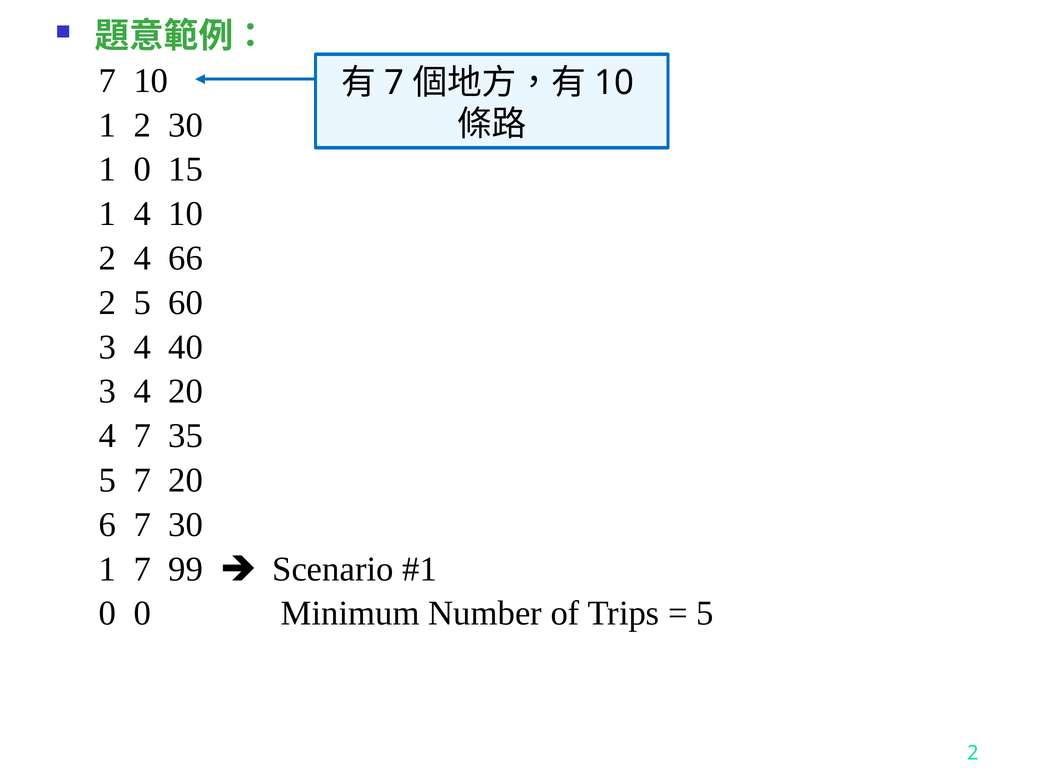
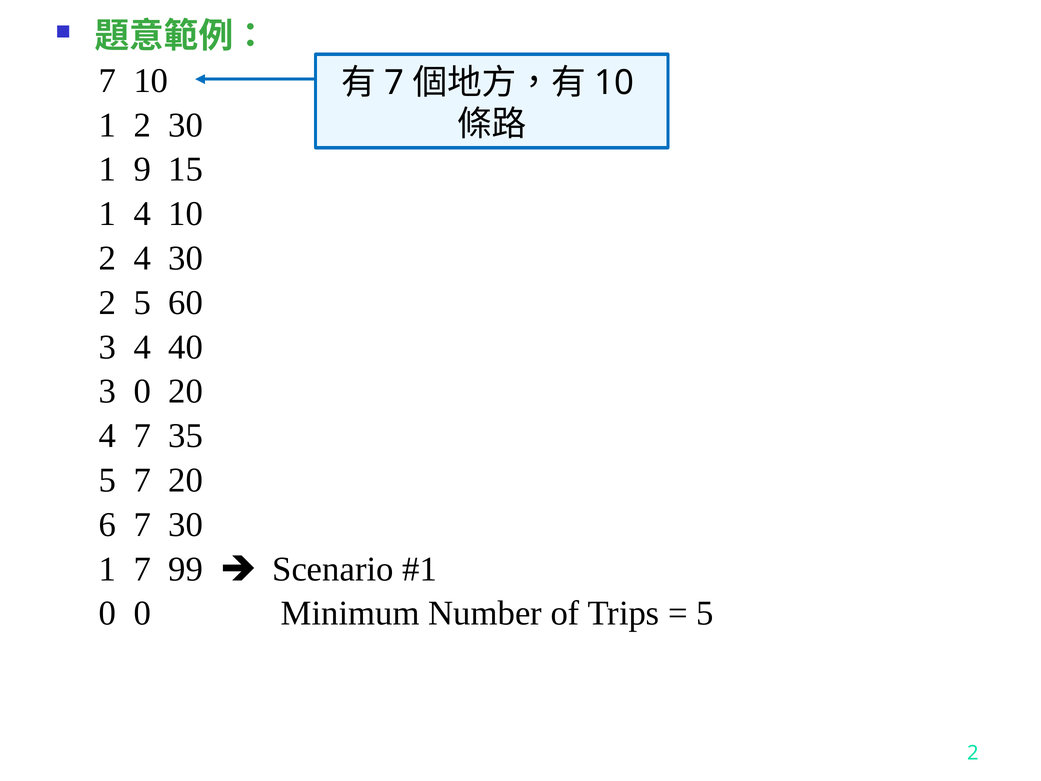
1 0: 0 -> 9
4 66: 66 -> 30
4 at (142, 391): 4 -> 0
